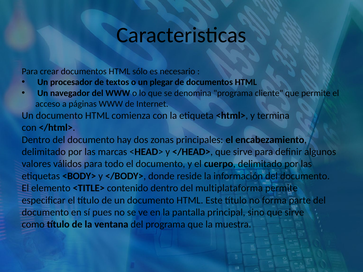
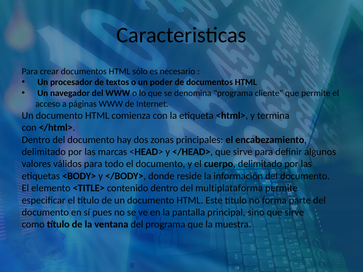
plegar: plegar -> poder
